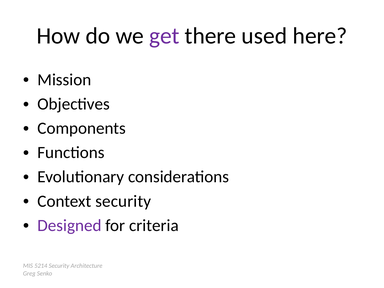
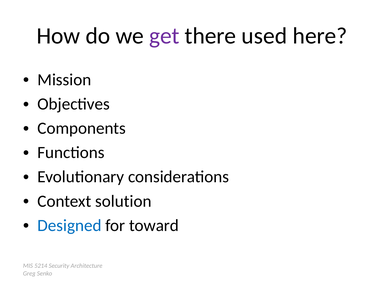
Context security: security -> solution
Designed colour: purple -> blue
criteria: criteria -> toward
